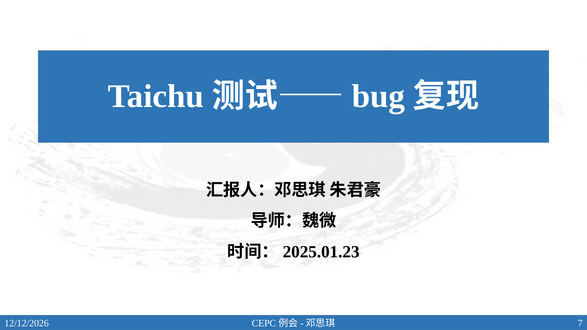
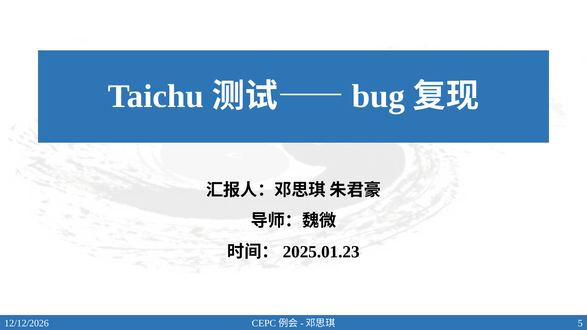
7: 7 -> 5
